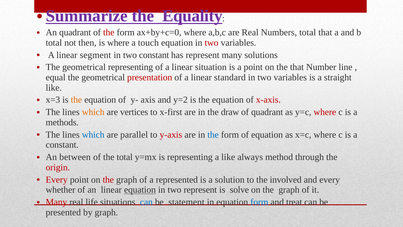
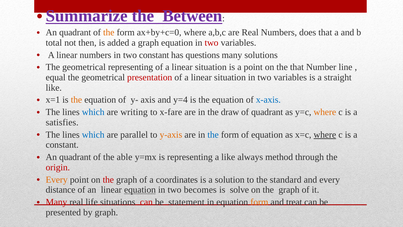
Equality: Equality -> Between
the at (109, 32) colour: red -> orange
Numbers total: total -> does
is where: where -> added
a touch: touch -> graph
linear segment: segment -> numbers
has represent: represent -> questions
standard at (230, 77): standard -> situation
x=3: x=3 -> x=1
y=2: y=2 -> y=4
x-axis colour: red -> blue
which at (93, 112) colour: orange -> blue
vertices: vertices -> writing
x-first: x-first -> x-fare
where at (325, 112) colour: red -> orange
methods: methods -> satisfies
y-axis colour: red -> orange
where at (325, 134) underline: none -> present
between at (75, 157): between -> quadrant
the total: total -> able
Every at (57, 179) colour: red -> orange
represented: represented -> coordinates
involved: involved -> standard
whether: whether -> distance
two represent: represent -> becomes
can at (146, 202) colour: blue -> red
form at (259, 202) colour: blue -> orange
